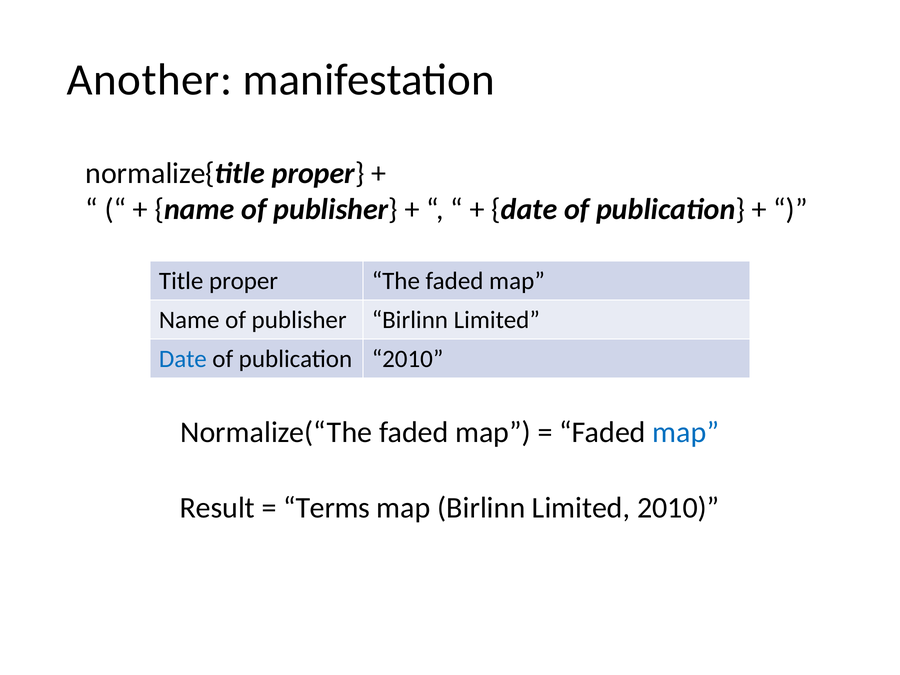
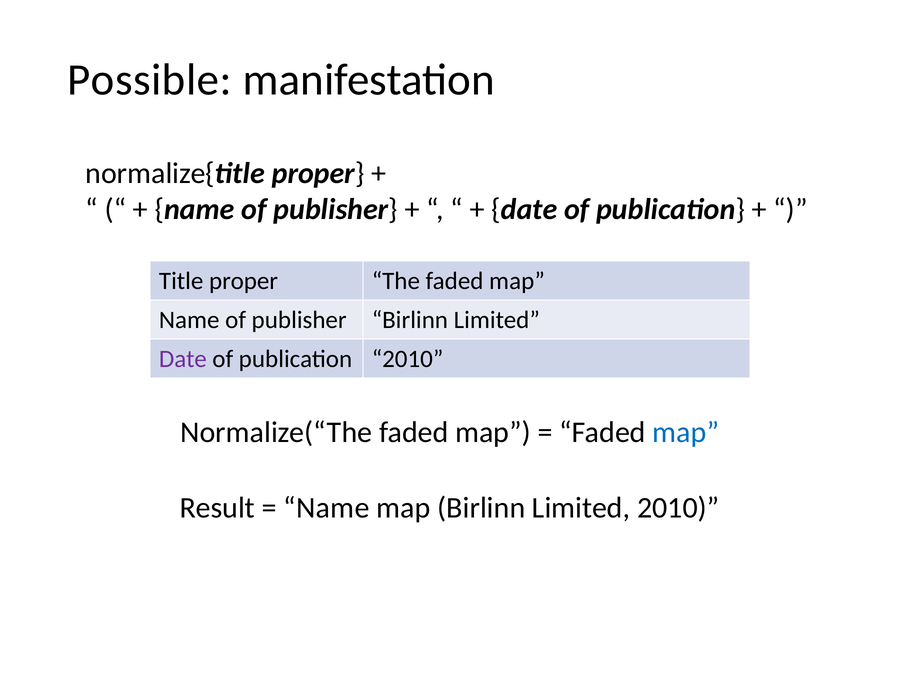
Another: Another -> Possible
Date at (183, 359) colour: blue -> purple
Terms at (327, 508): Terms -> Name
